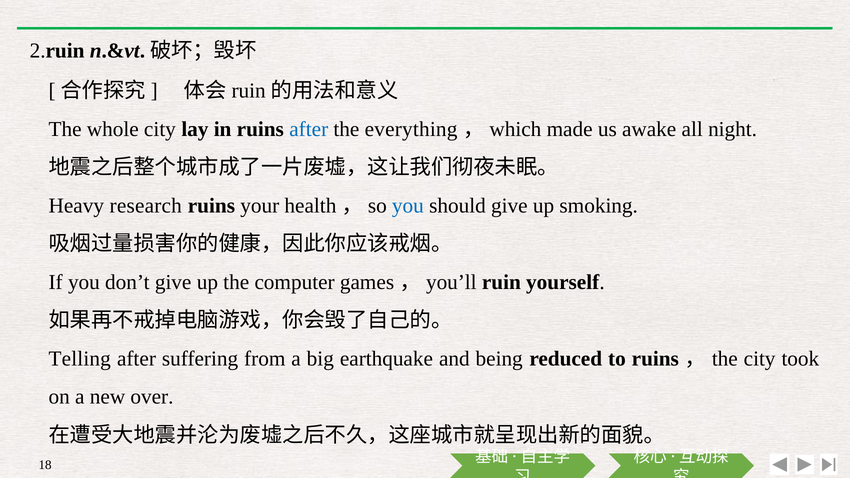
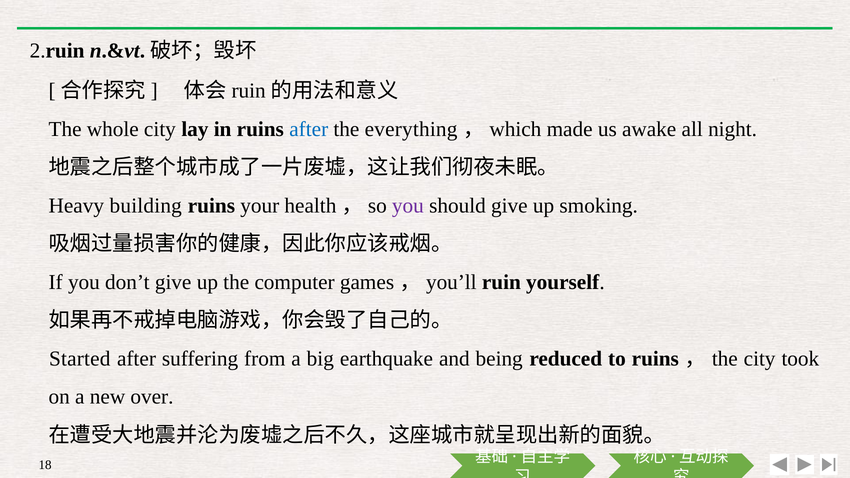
research: research -> building
you at (408, 206) colour: blue -> purple
Telling: Telling -> Started
